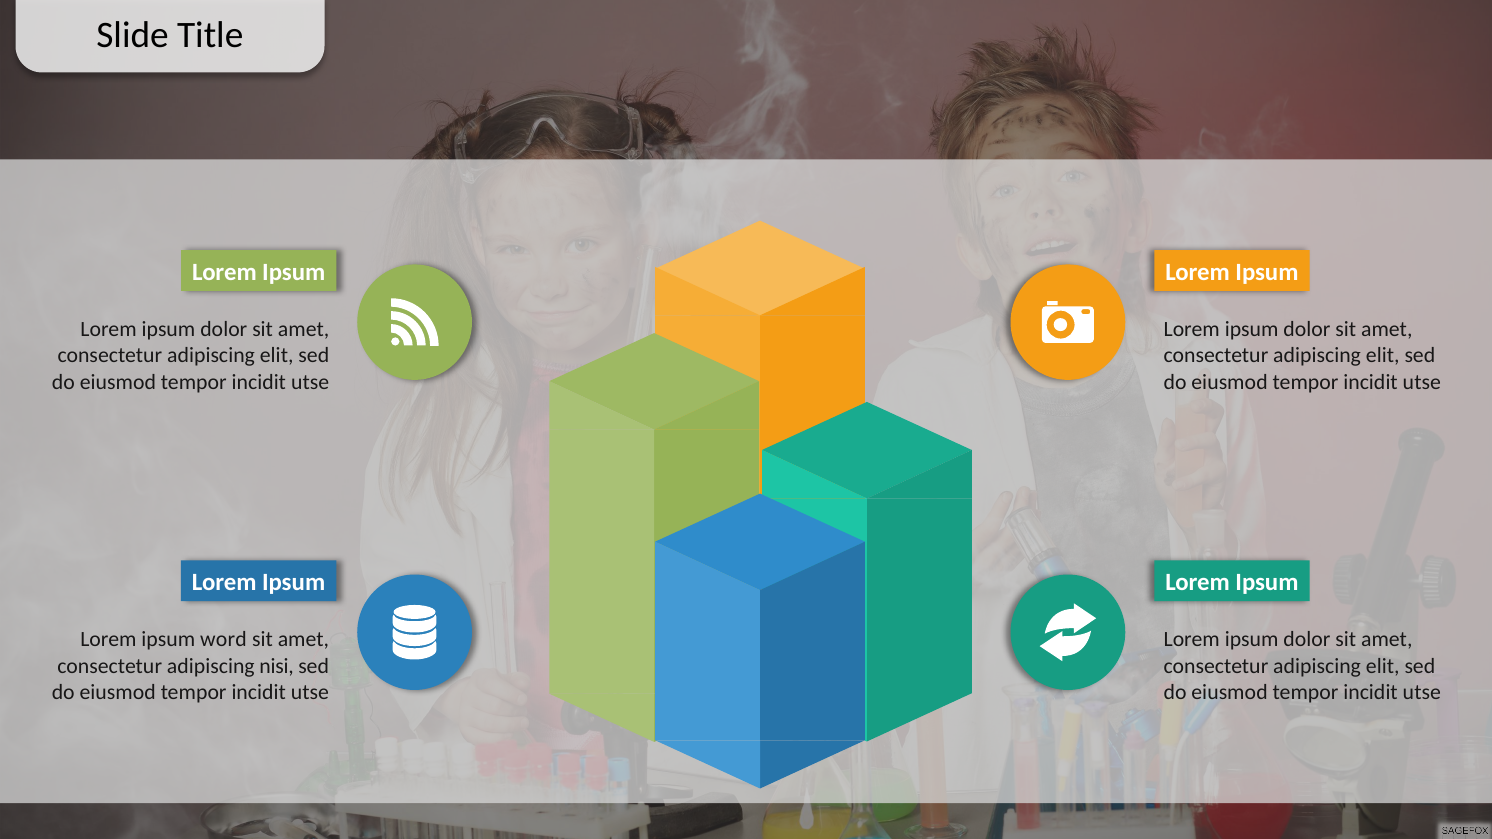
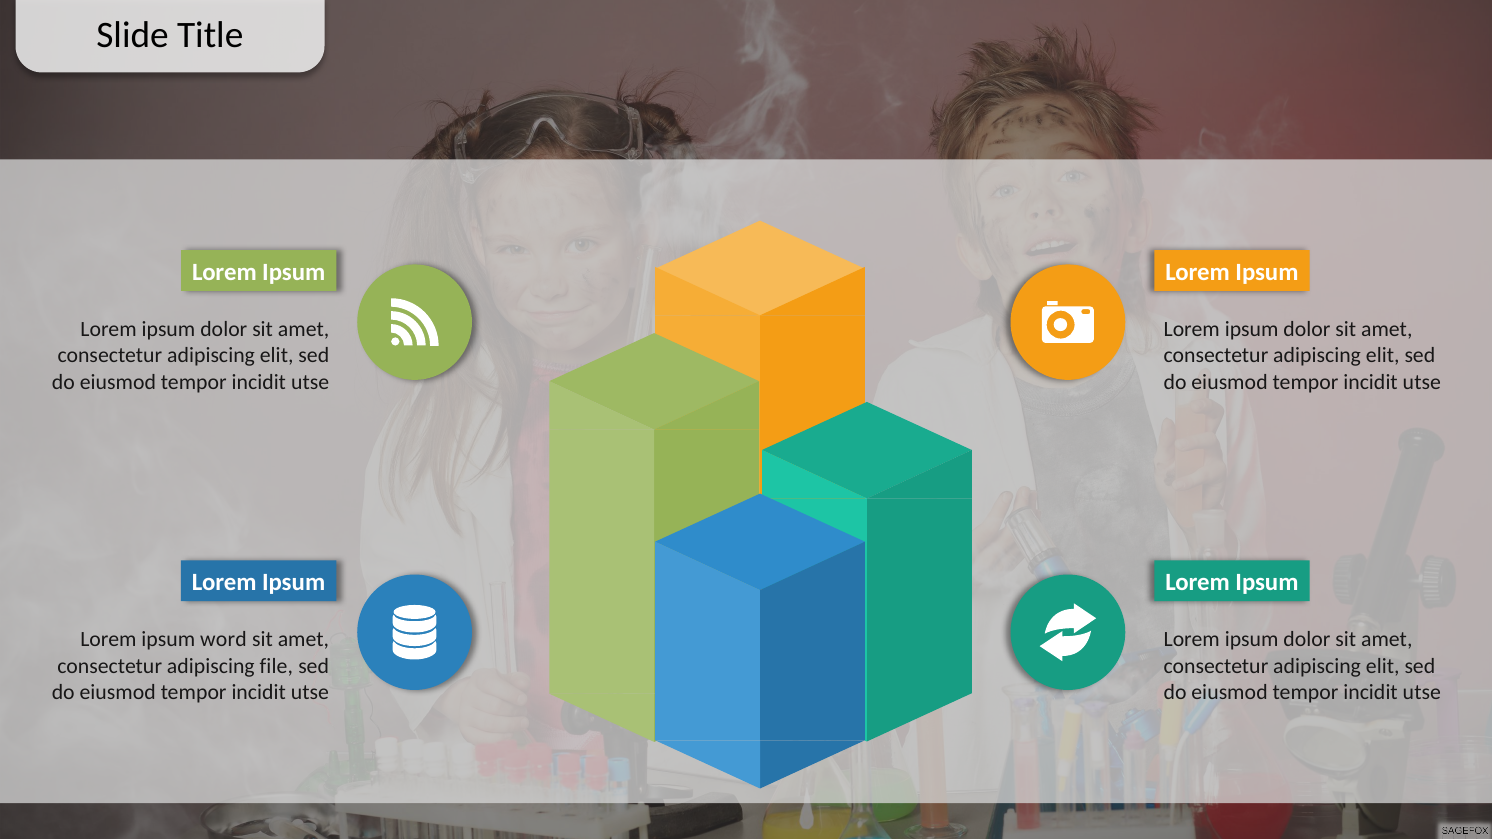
nisi: nisi -> file
